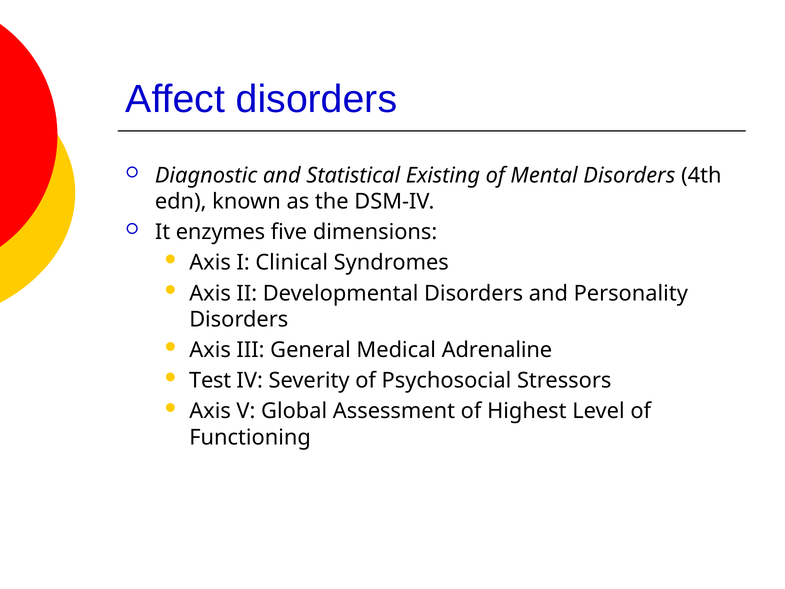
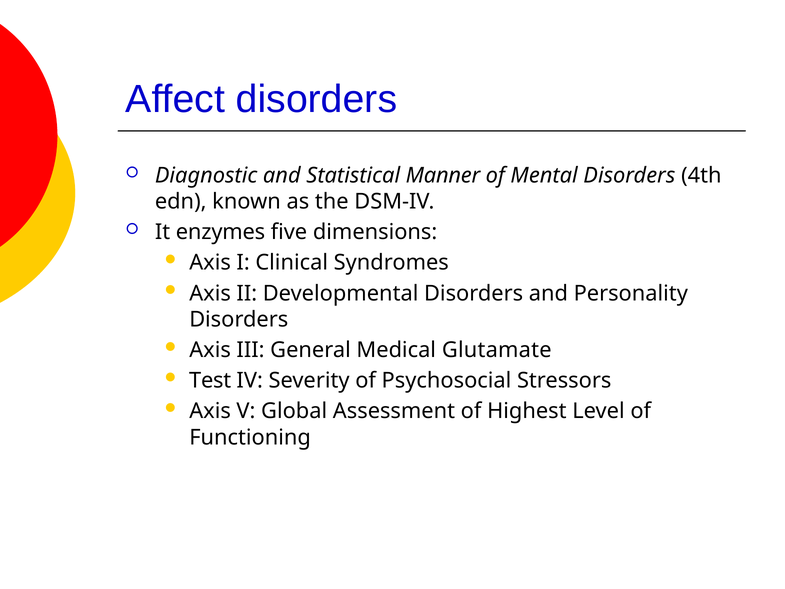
Existing: Existing -> Manner
Adrenaline: Adrenaline -> Glutamate
